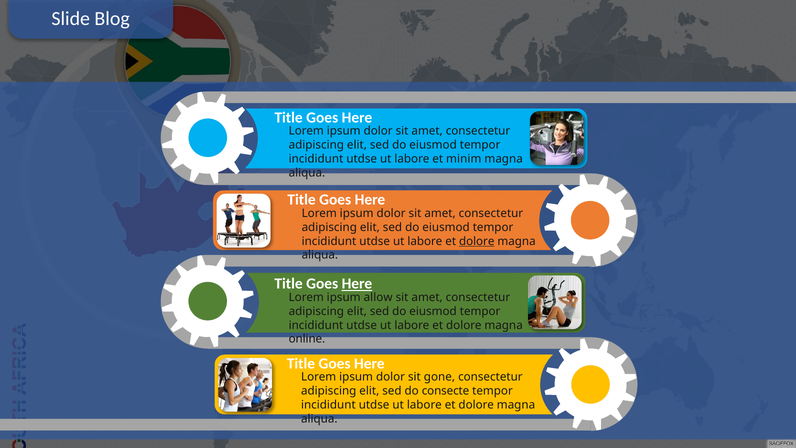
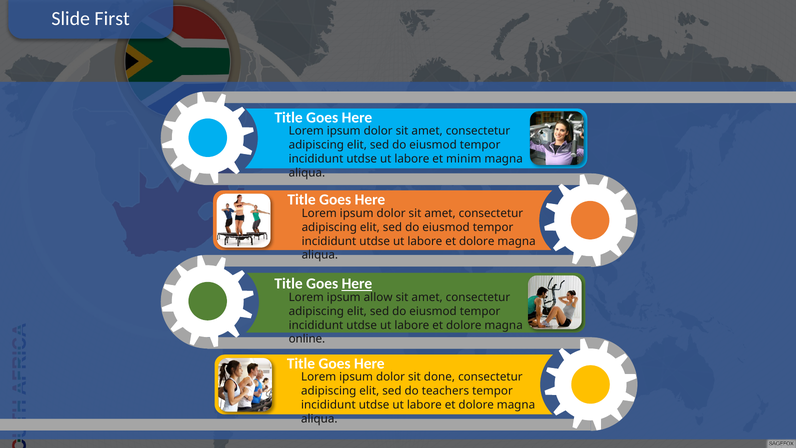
Blog: Blog -> First
dolore at (477, 241) underline: present -> none
gone: gone -> done
consecte: consecte -> teachers
